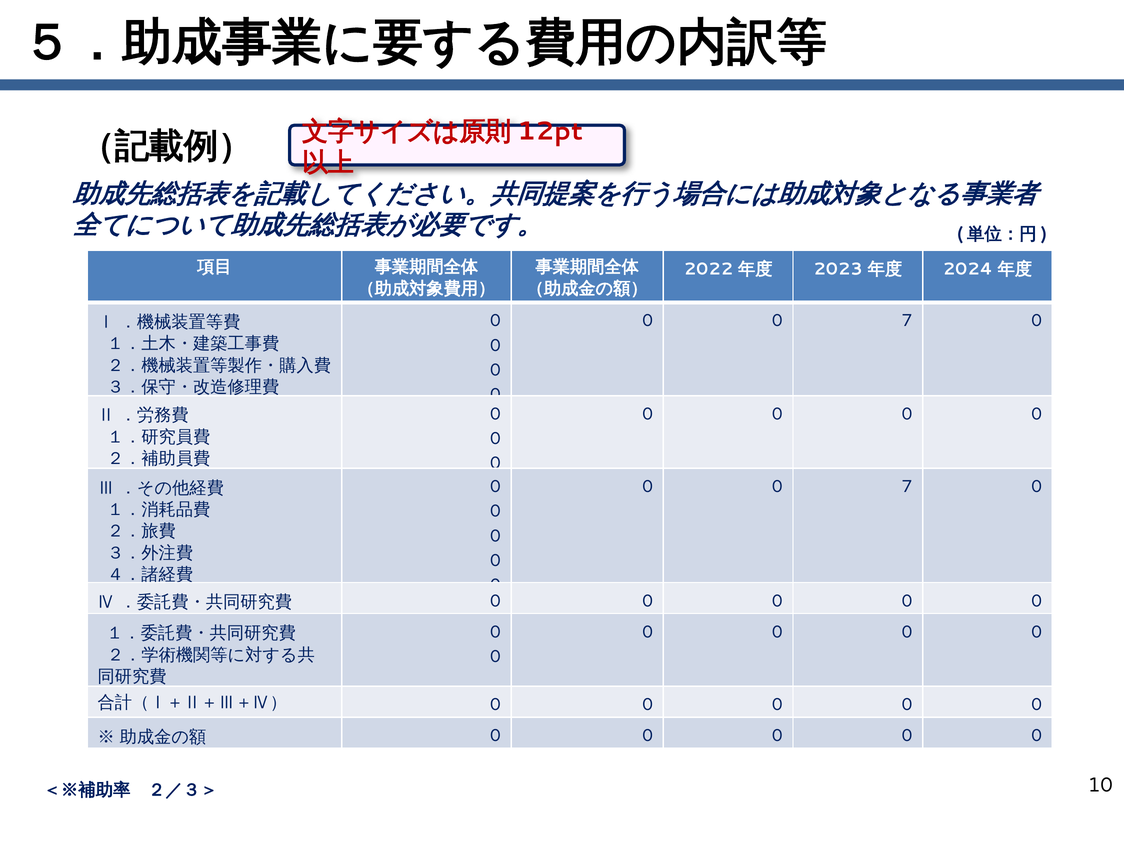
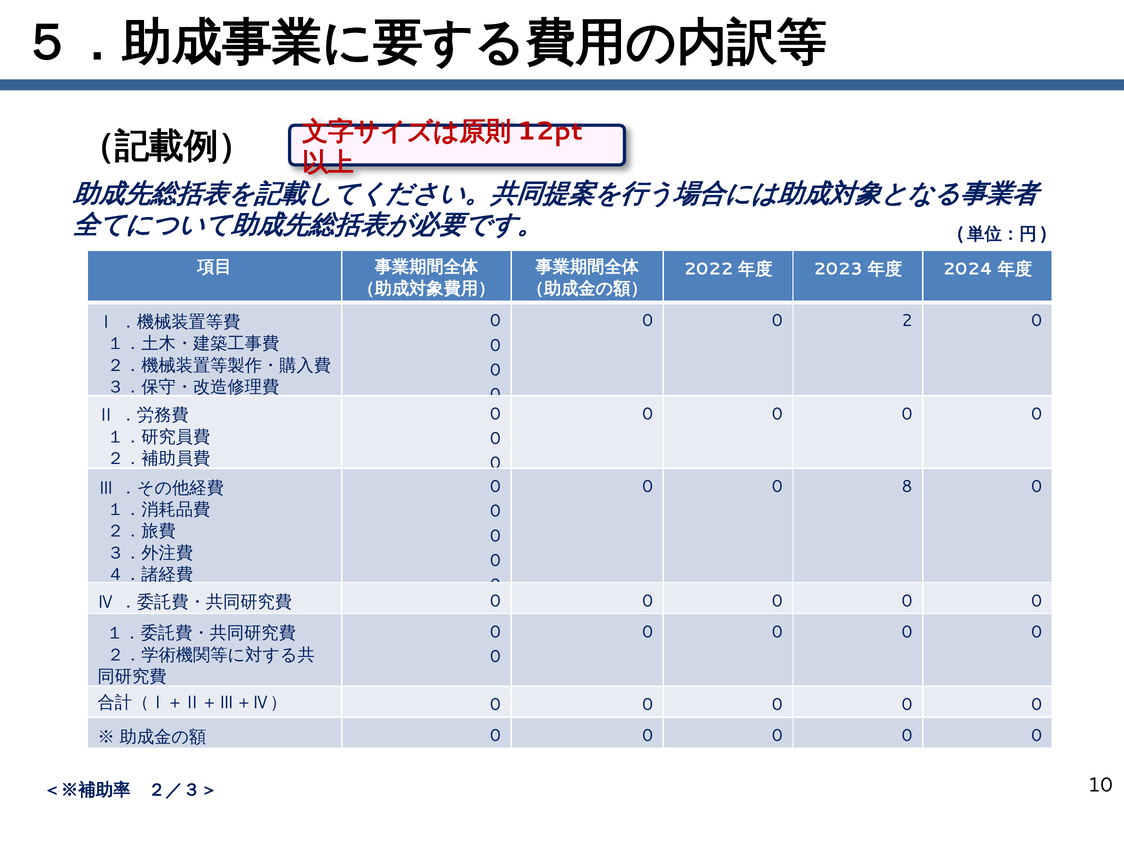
7 at (907, 321): 7 -> 2
7 at (907, 487): 7 -> 8
